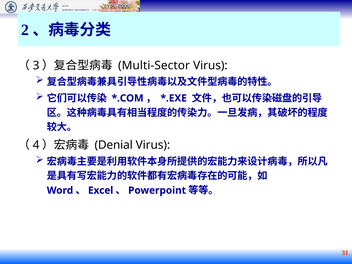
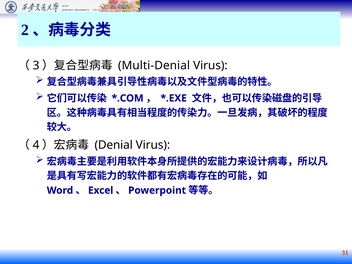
Multi-Sector: Multi-Sector -> Multi-Denial
